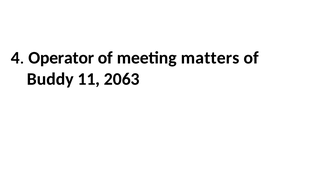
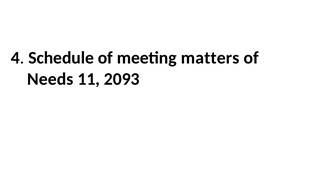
Operator: Operator -> Schedule
Buddy: Buddy -> Needs
2063: 2063 -> 2093
